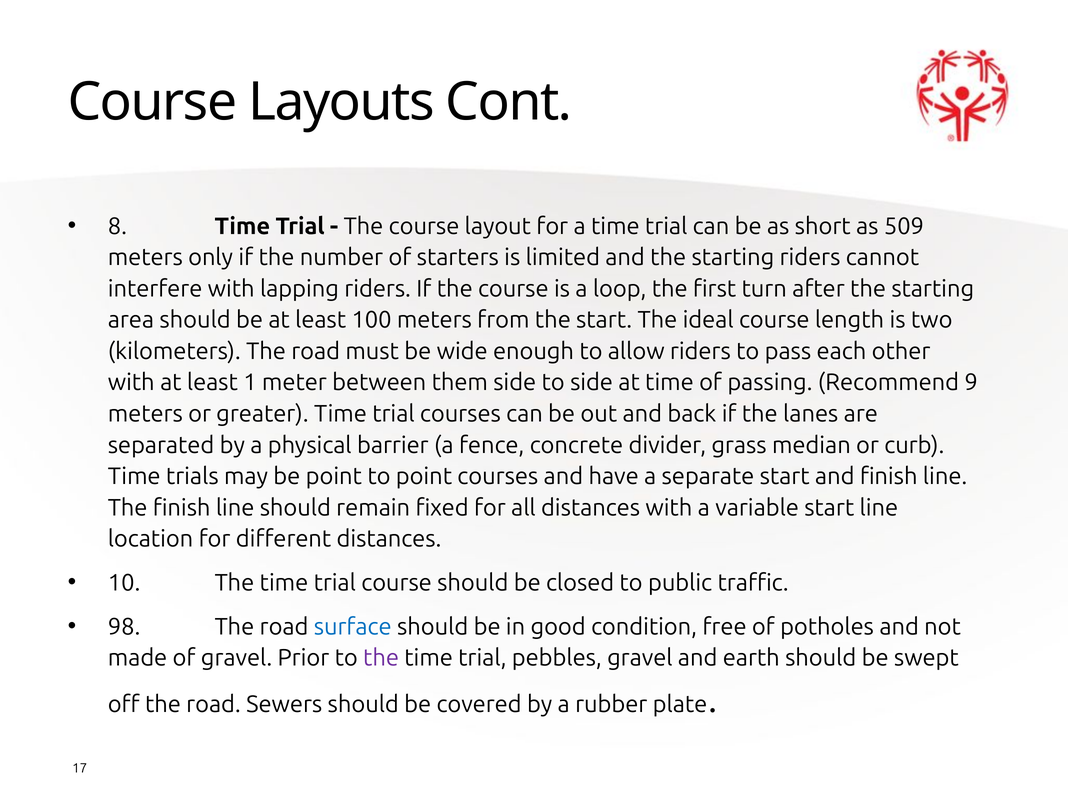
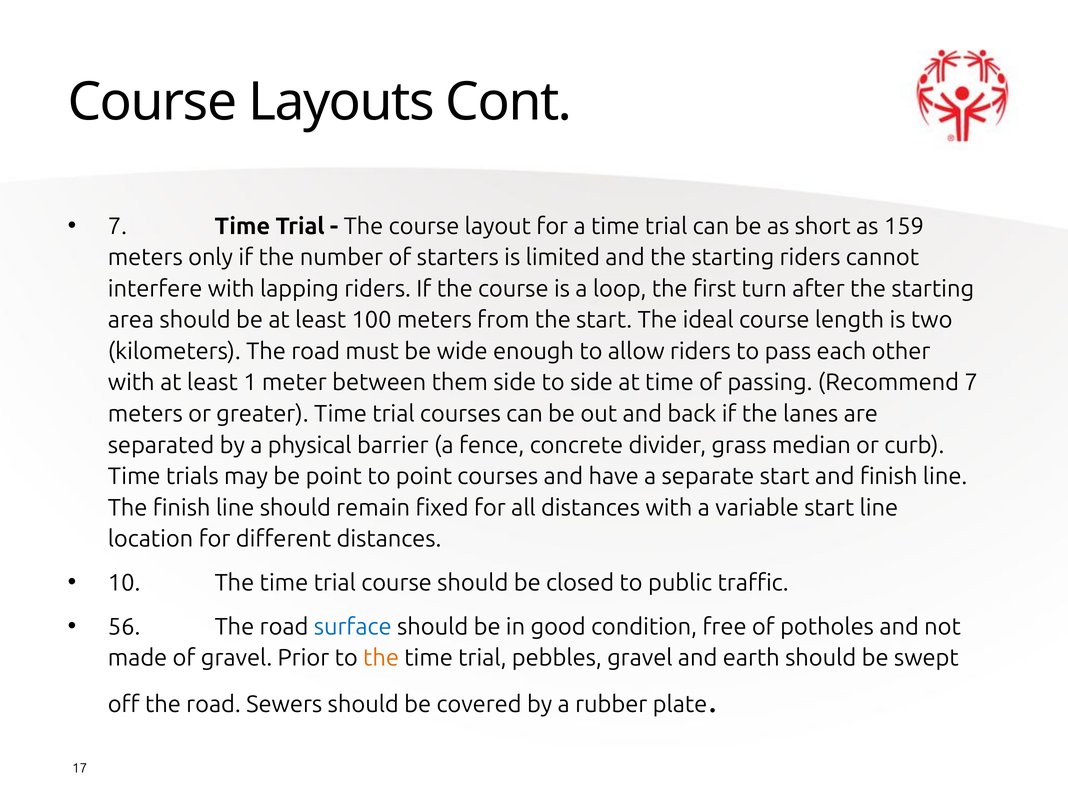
8 at (117, 226): 8 -> 7
509: 509 -> 159
Recommend 9: 9 -> 7
98: 98 -> 56
the at (381, 658) colour: purple -> orange
